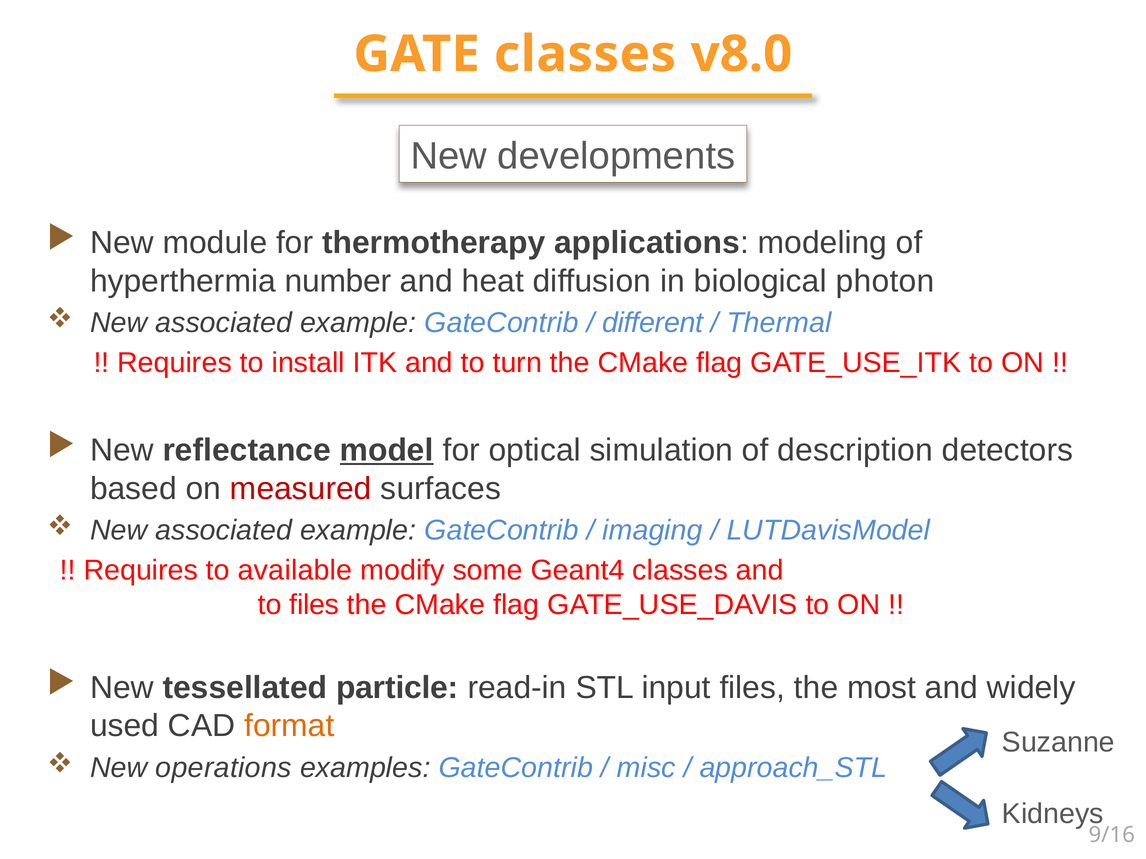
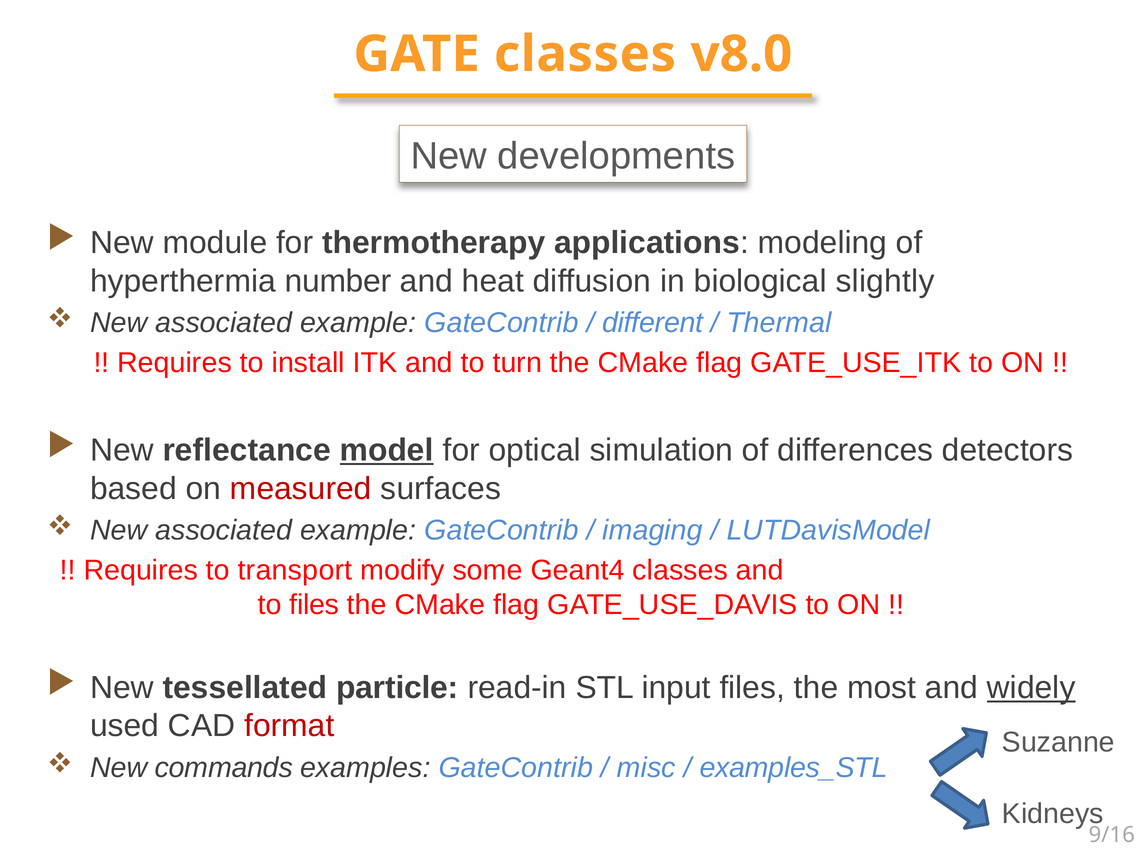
photon: photon -> slightly
description: description -> differences
available: available -> transport
widely underline: none -> present
format colour: orange -> red
operations: operations -> commands
approach_STL: approach_STL -> examples_STL
